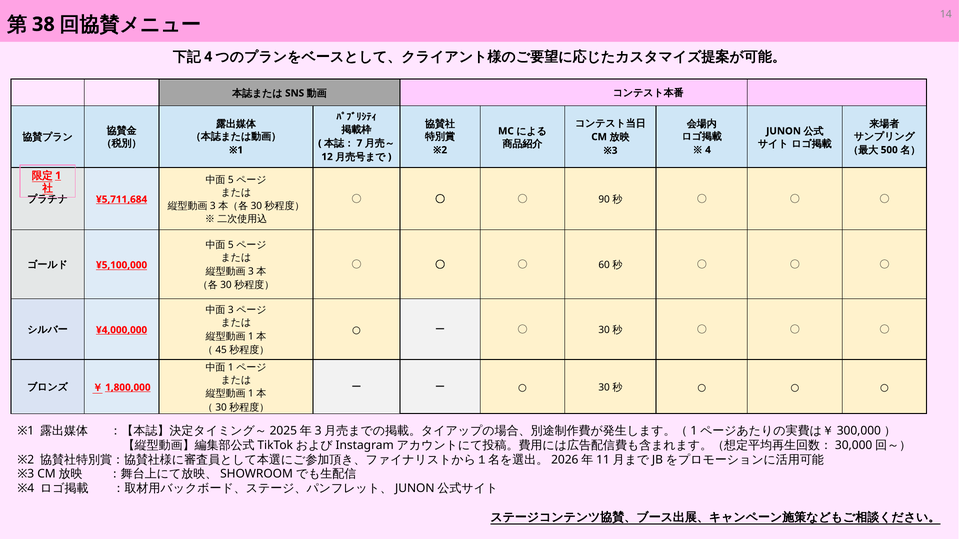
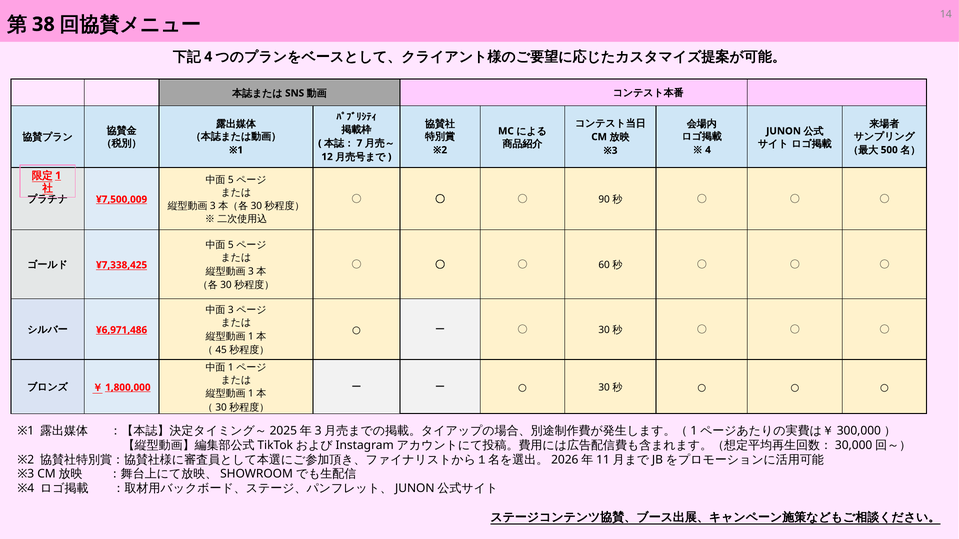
¥5,711,684: ¥5,711,684 -> ¥7,500,009
¥5,100,000: ¥5,100,000 -> ¥7,338,425
¥4,000,000: ¥4,000,000 -> ¥6,971,486
